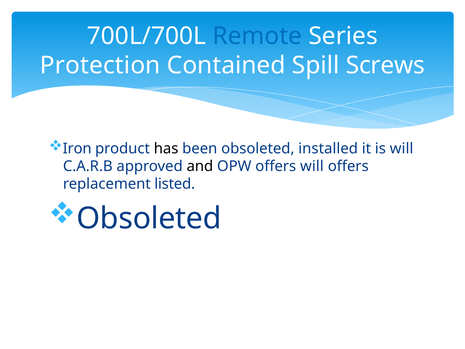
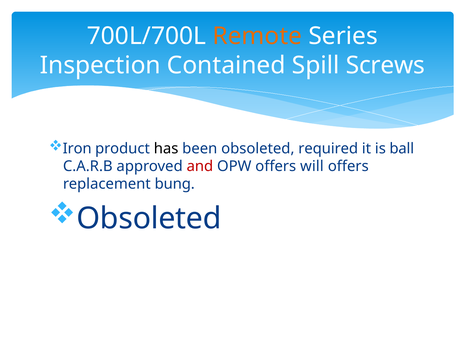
Remote colour: blue -> orange
Protection: Protection -> Inspection
installed: installed -> required
is will: will -> ball
and colour: black -> red
listed: listed -> bung
